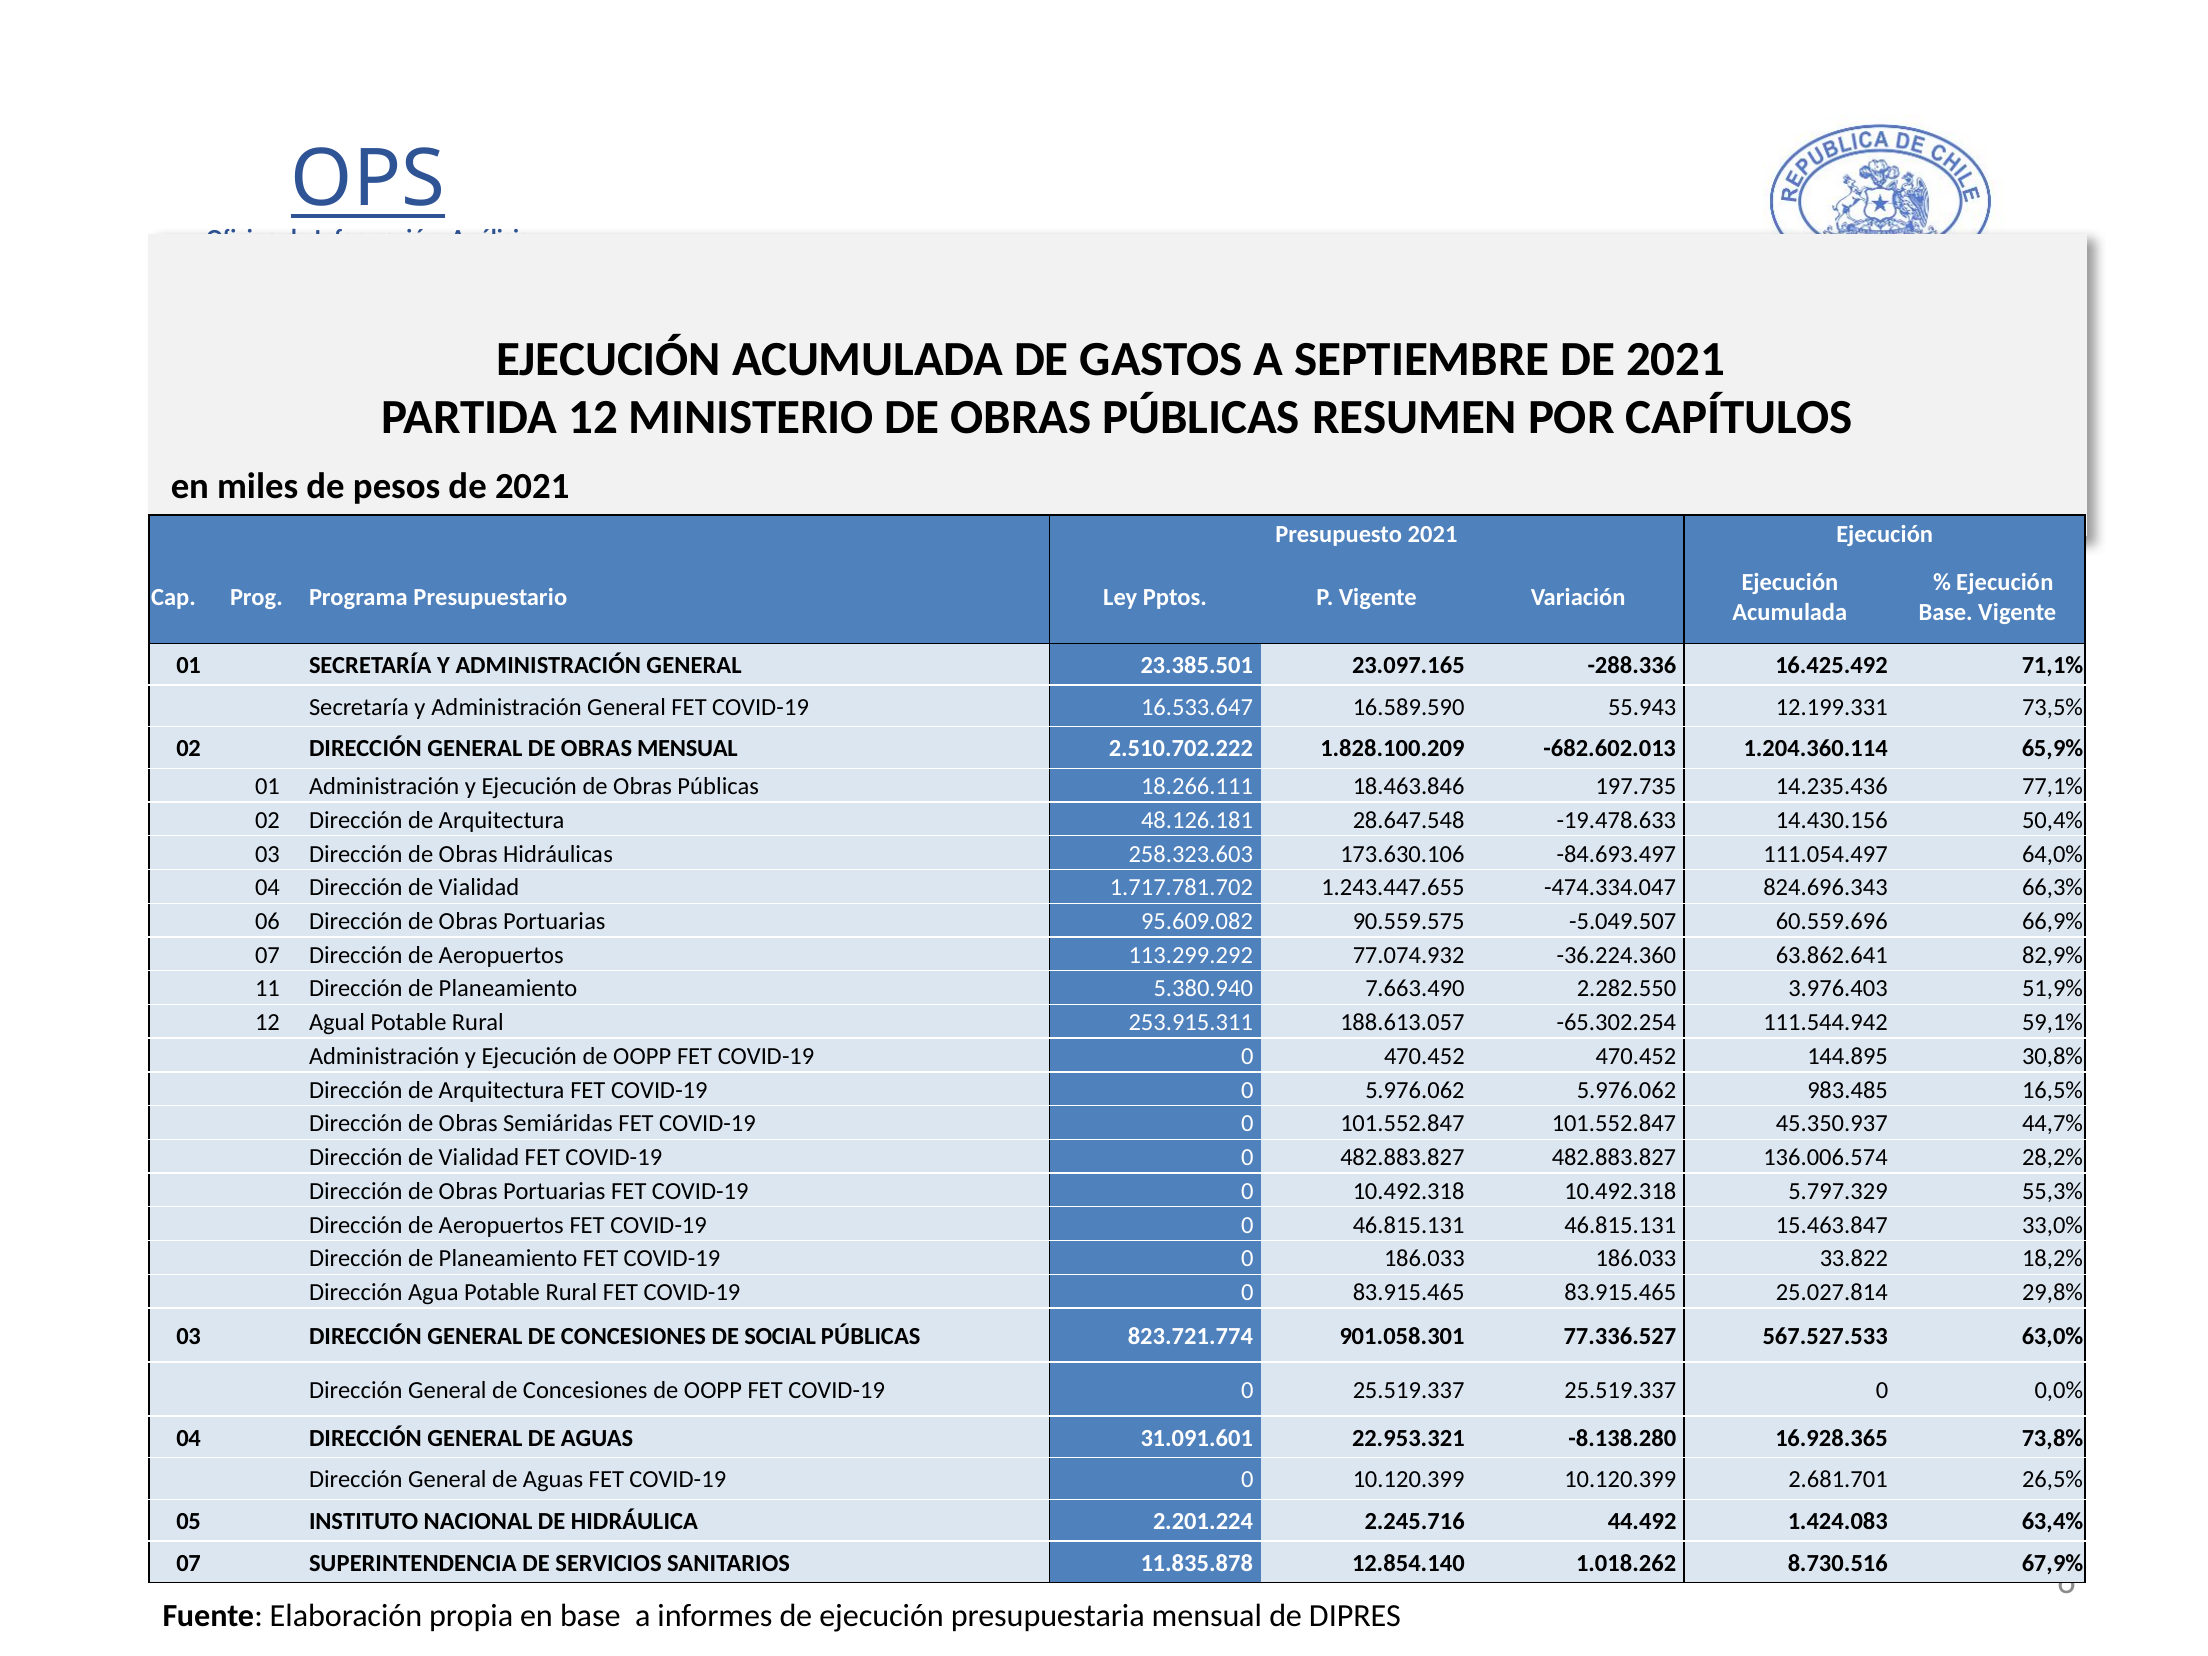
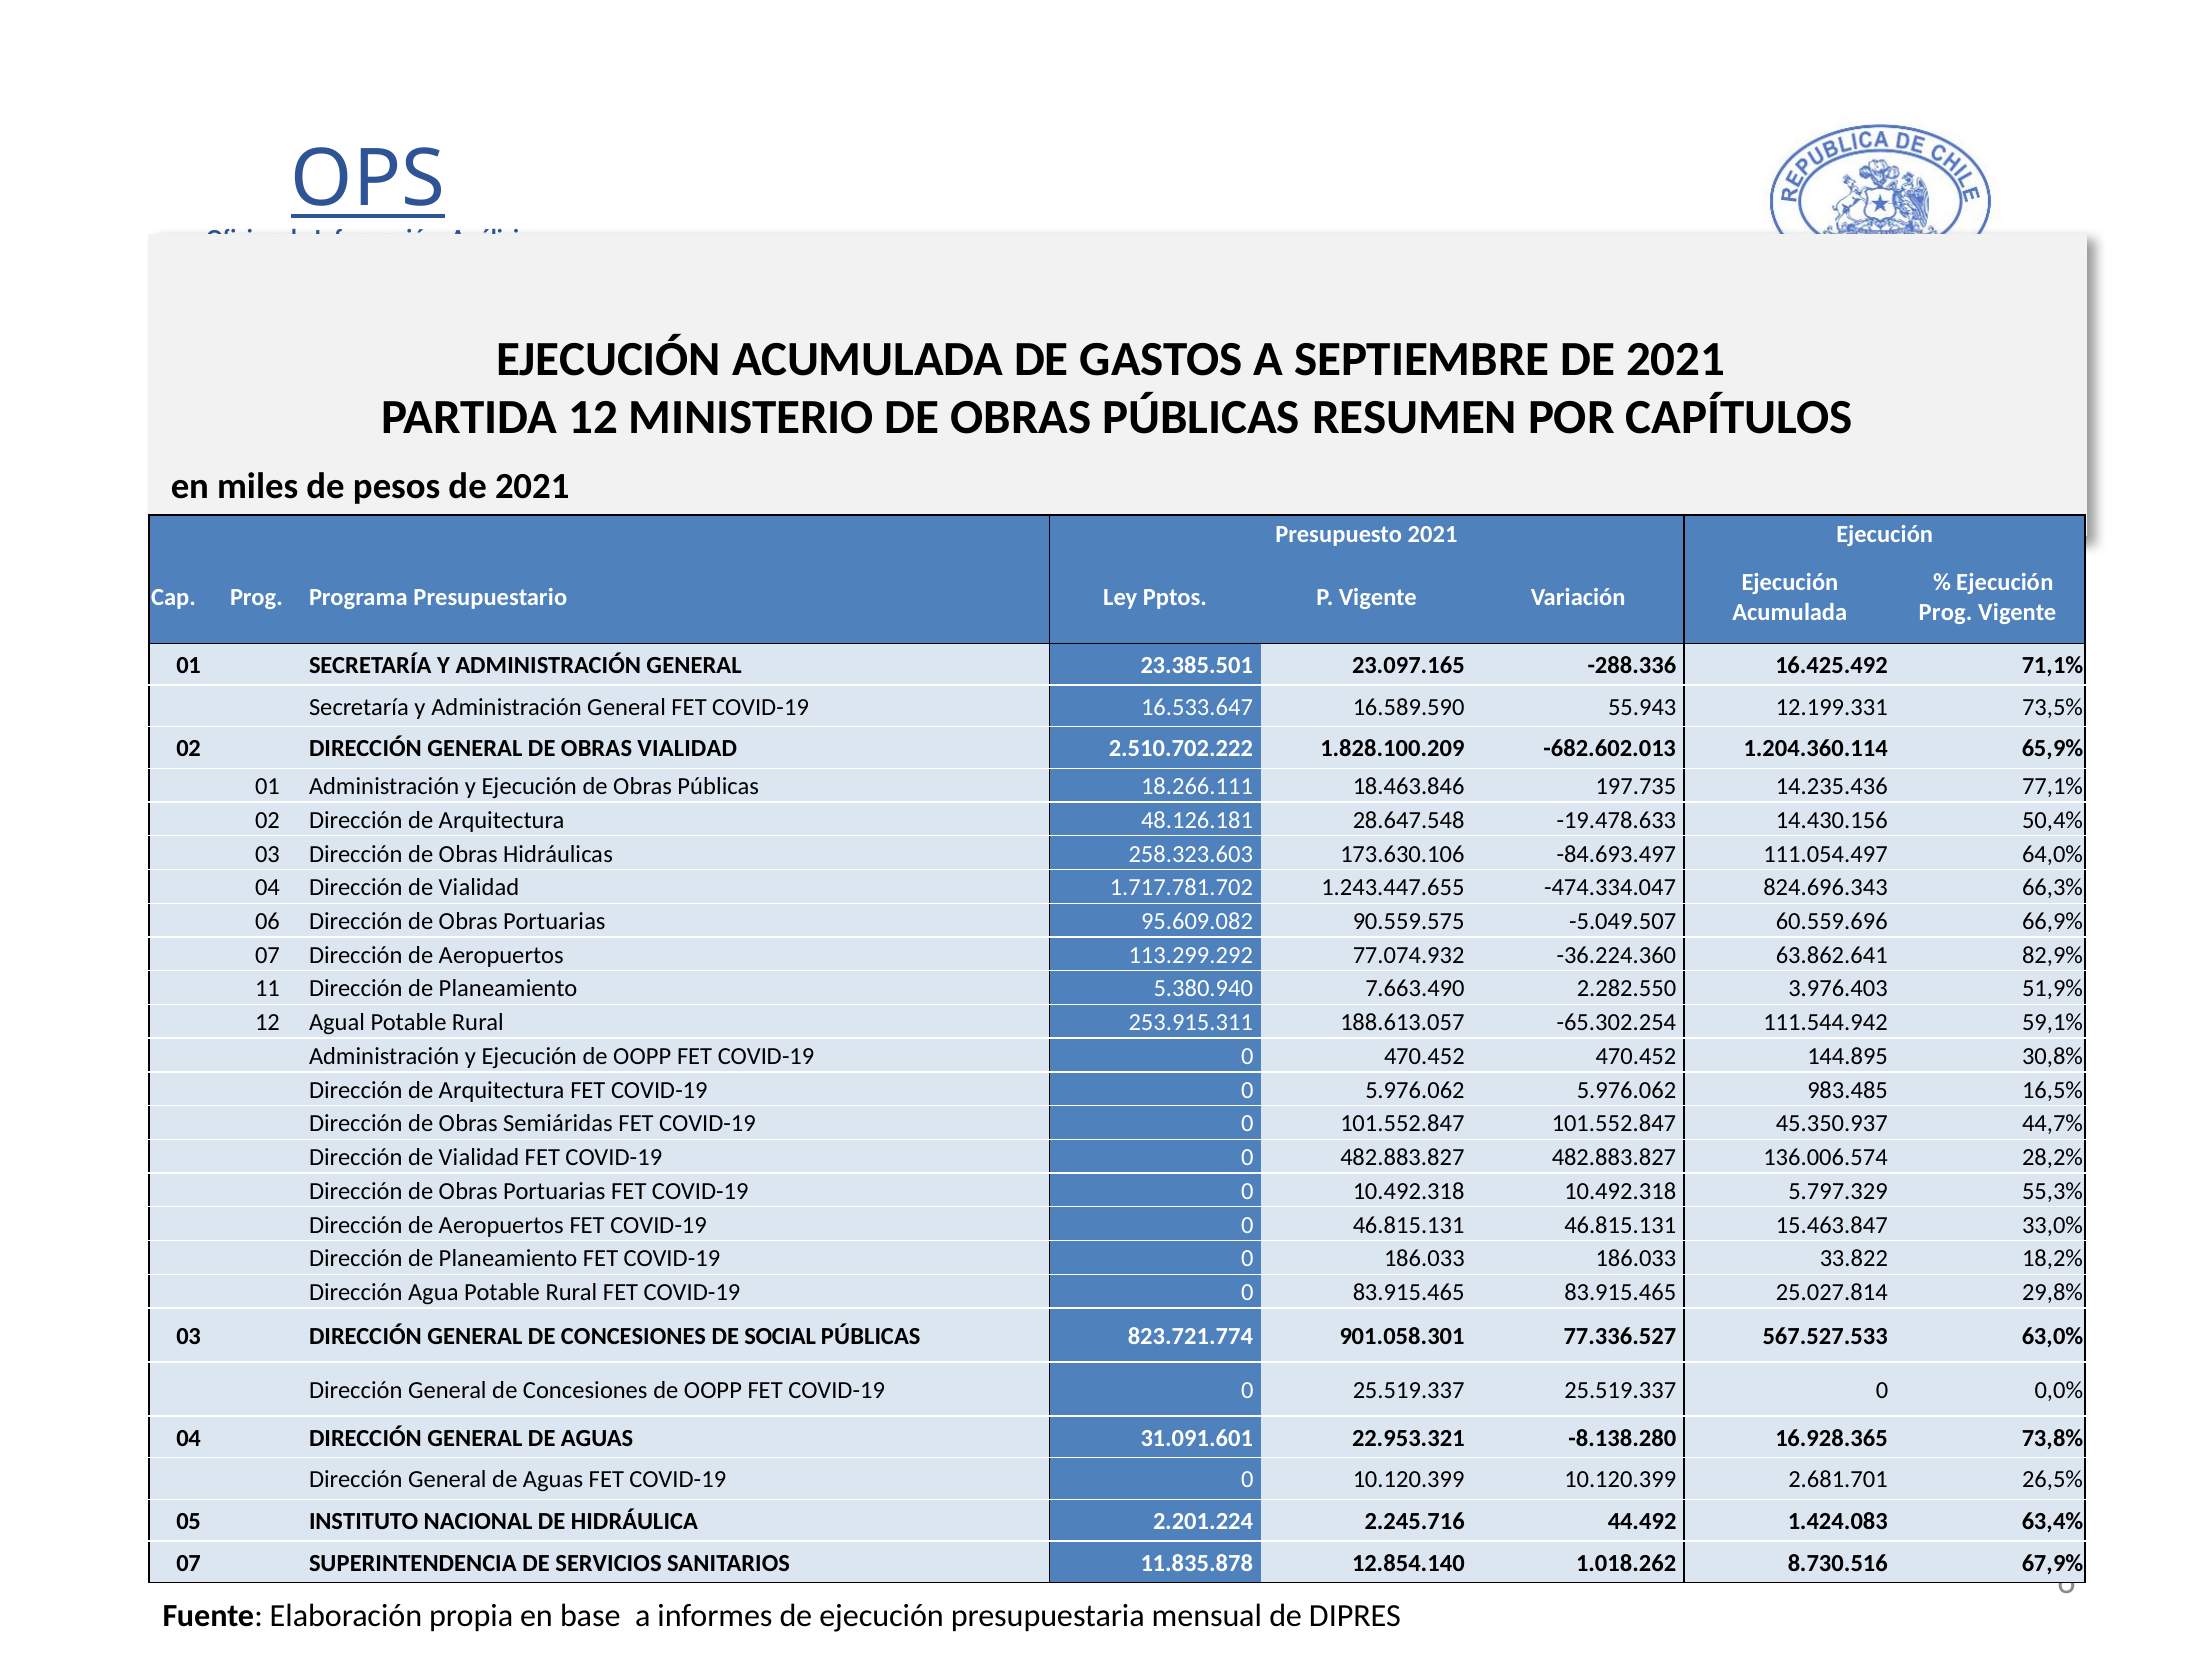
Base at (1946, 612): Base -> Prog
OBRAS MENSUAL: MENSUAL -> VIALIDAD
